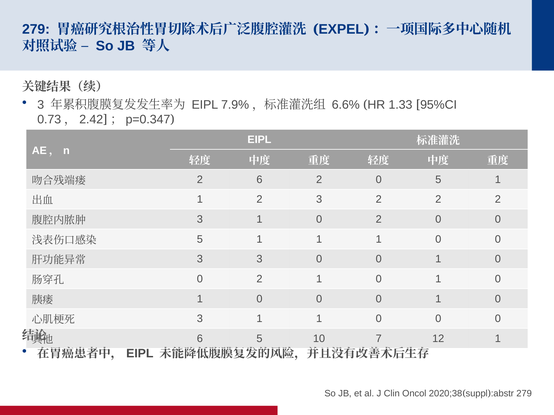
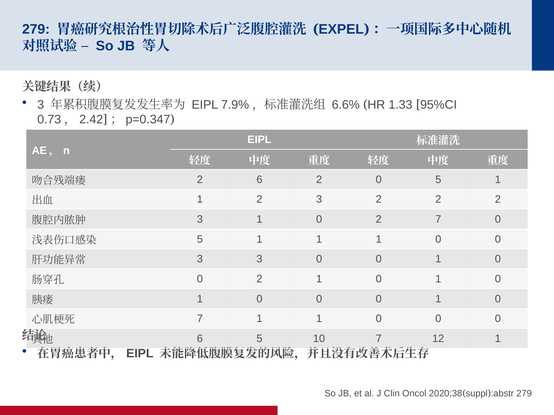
0 2 0: 0 -> 7
3 at (200, 319): 3 -> 7
